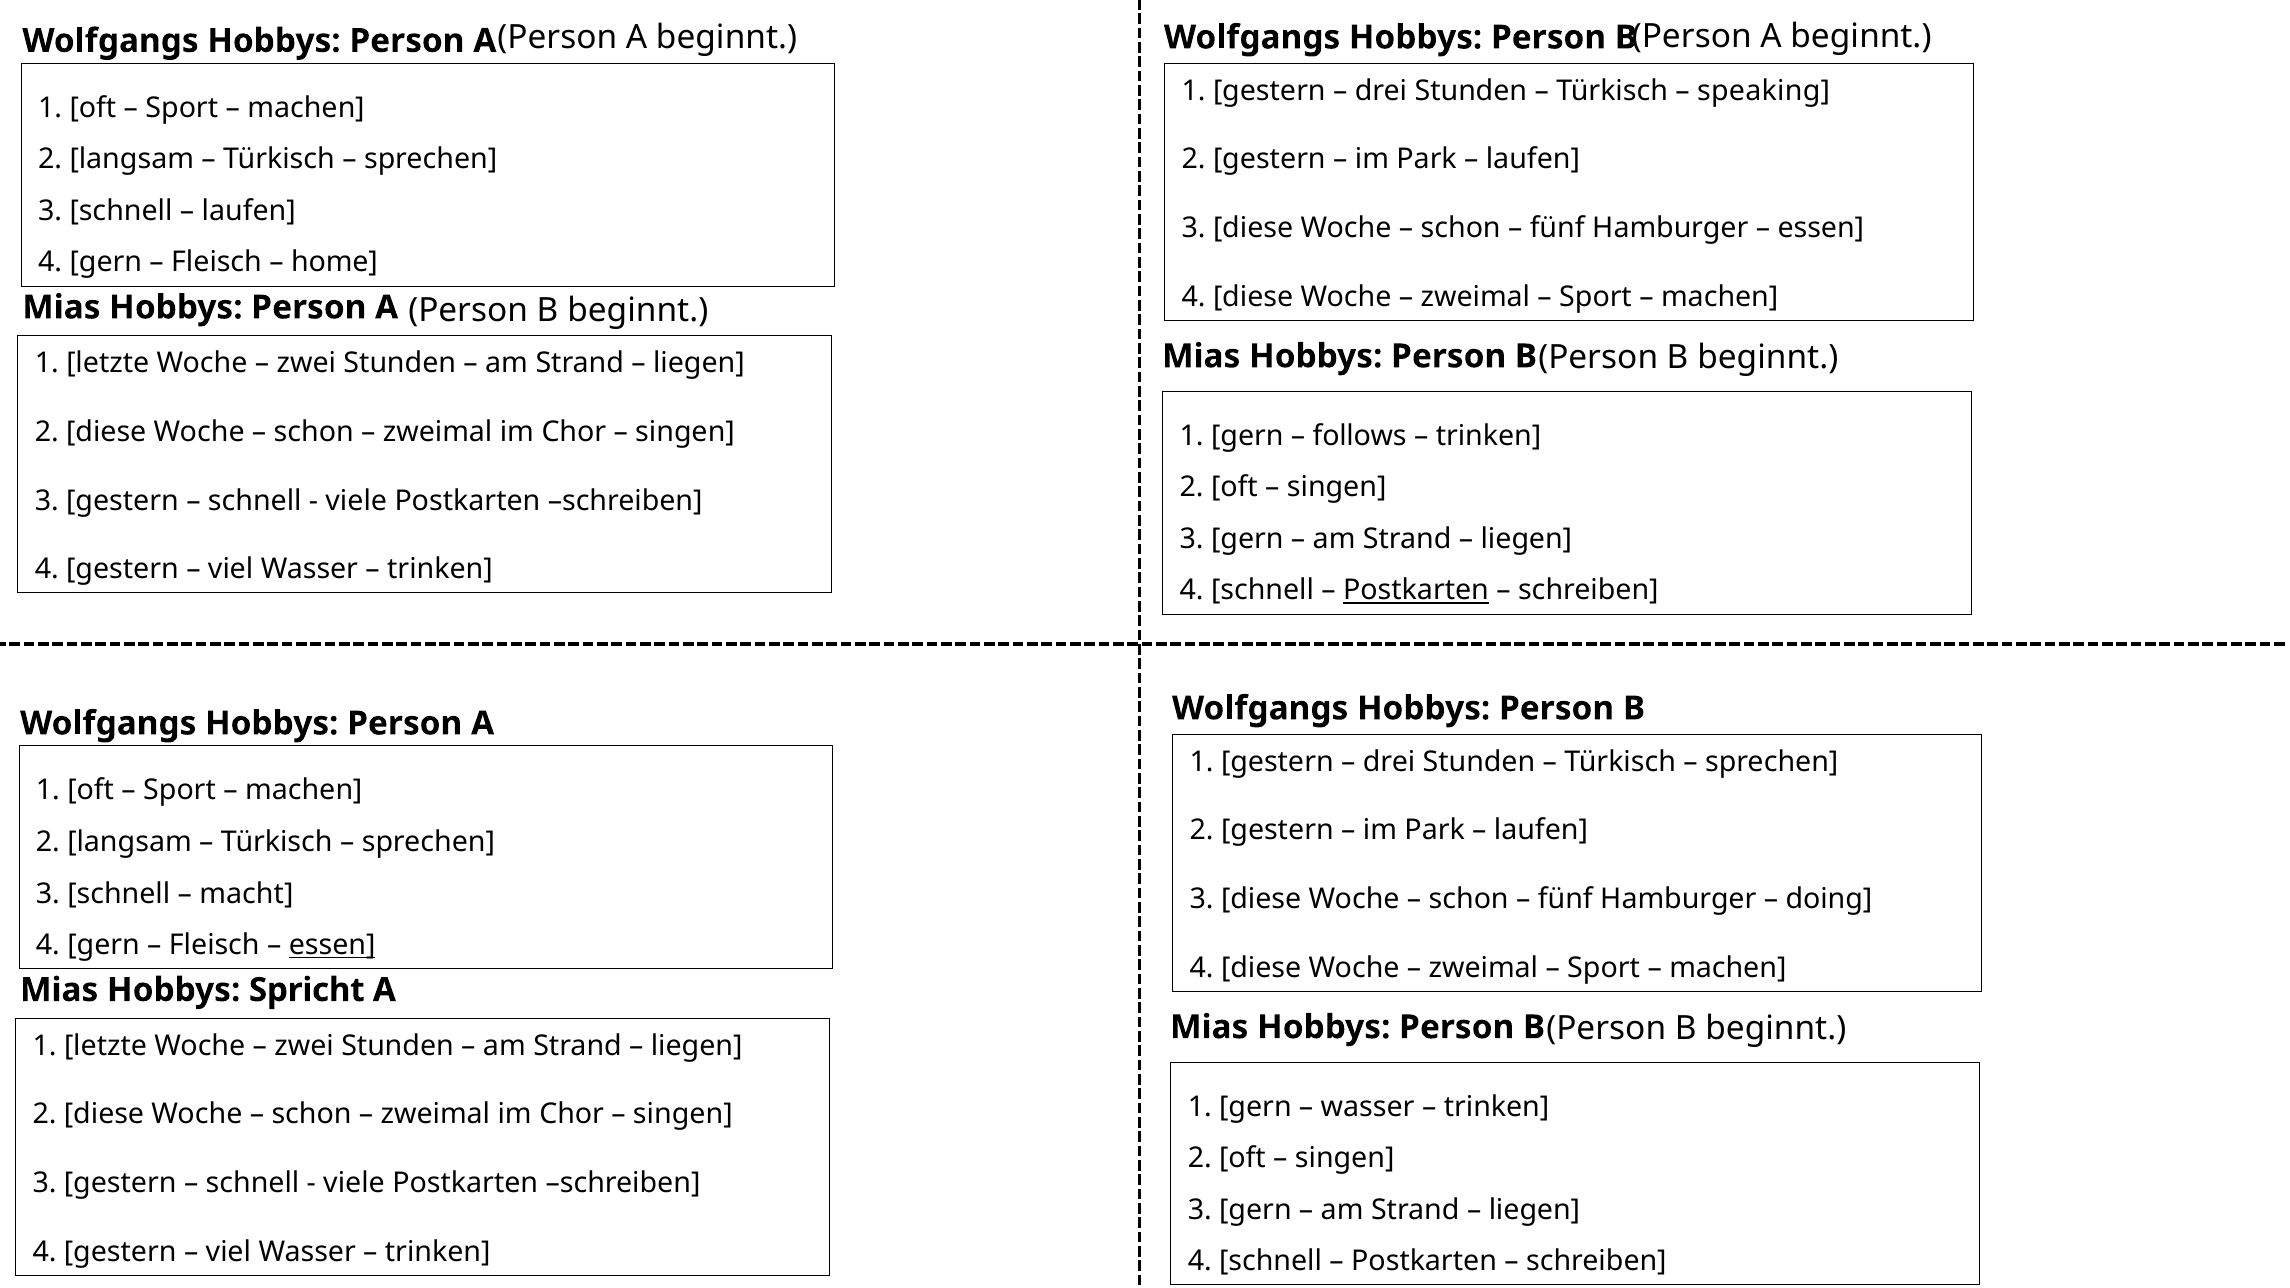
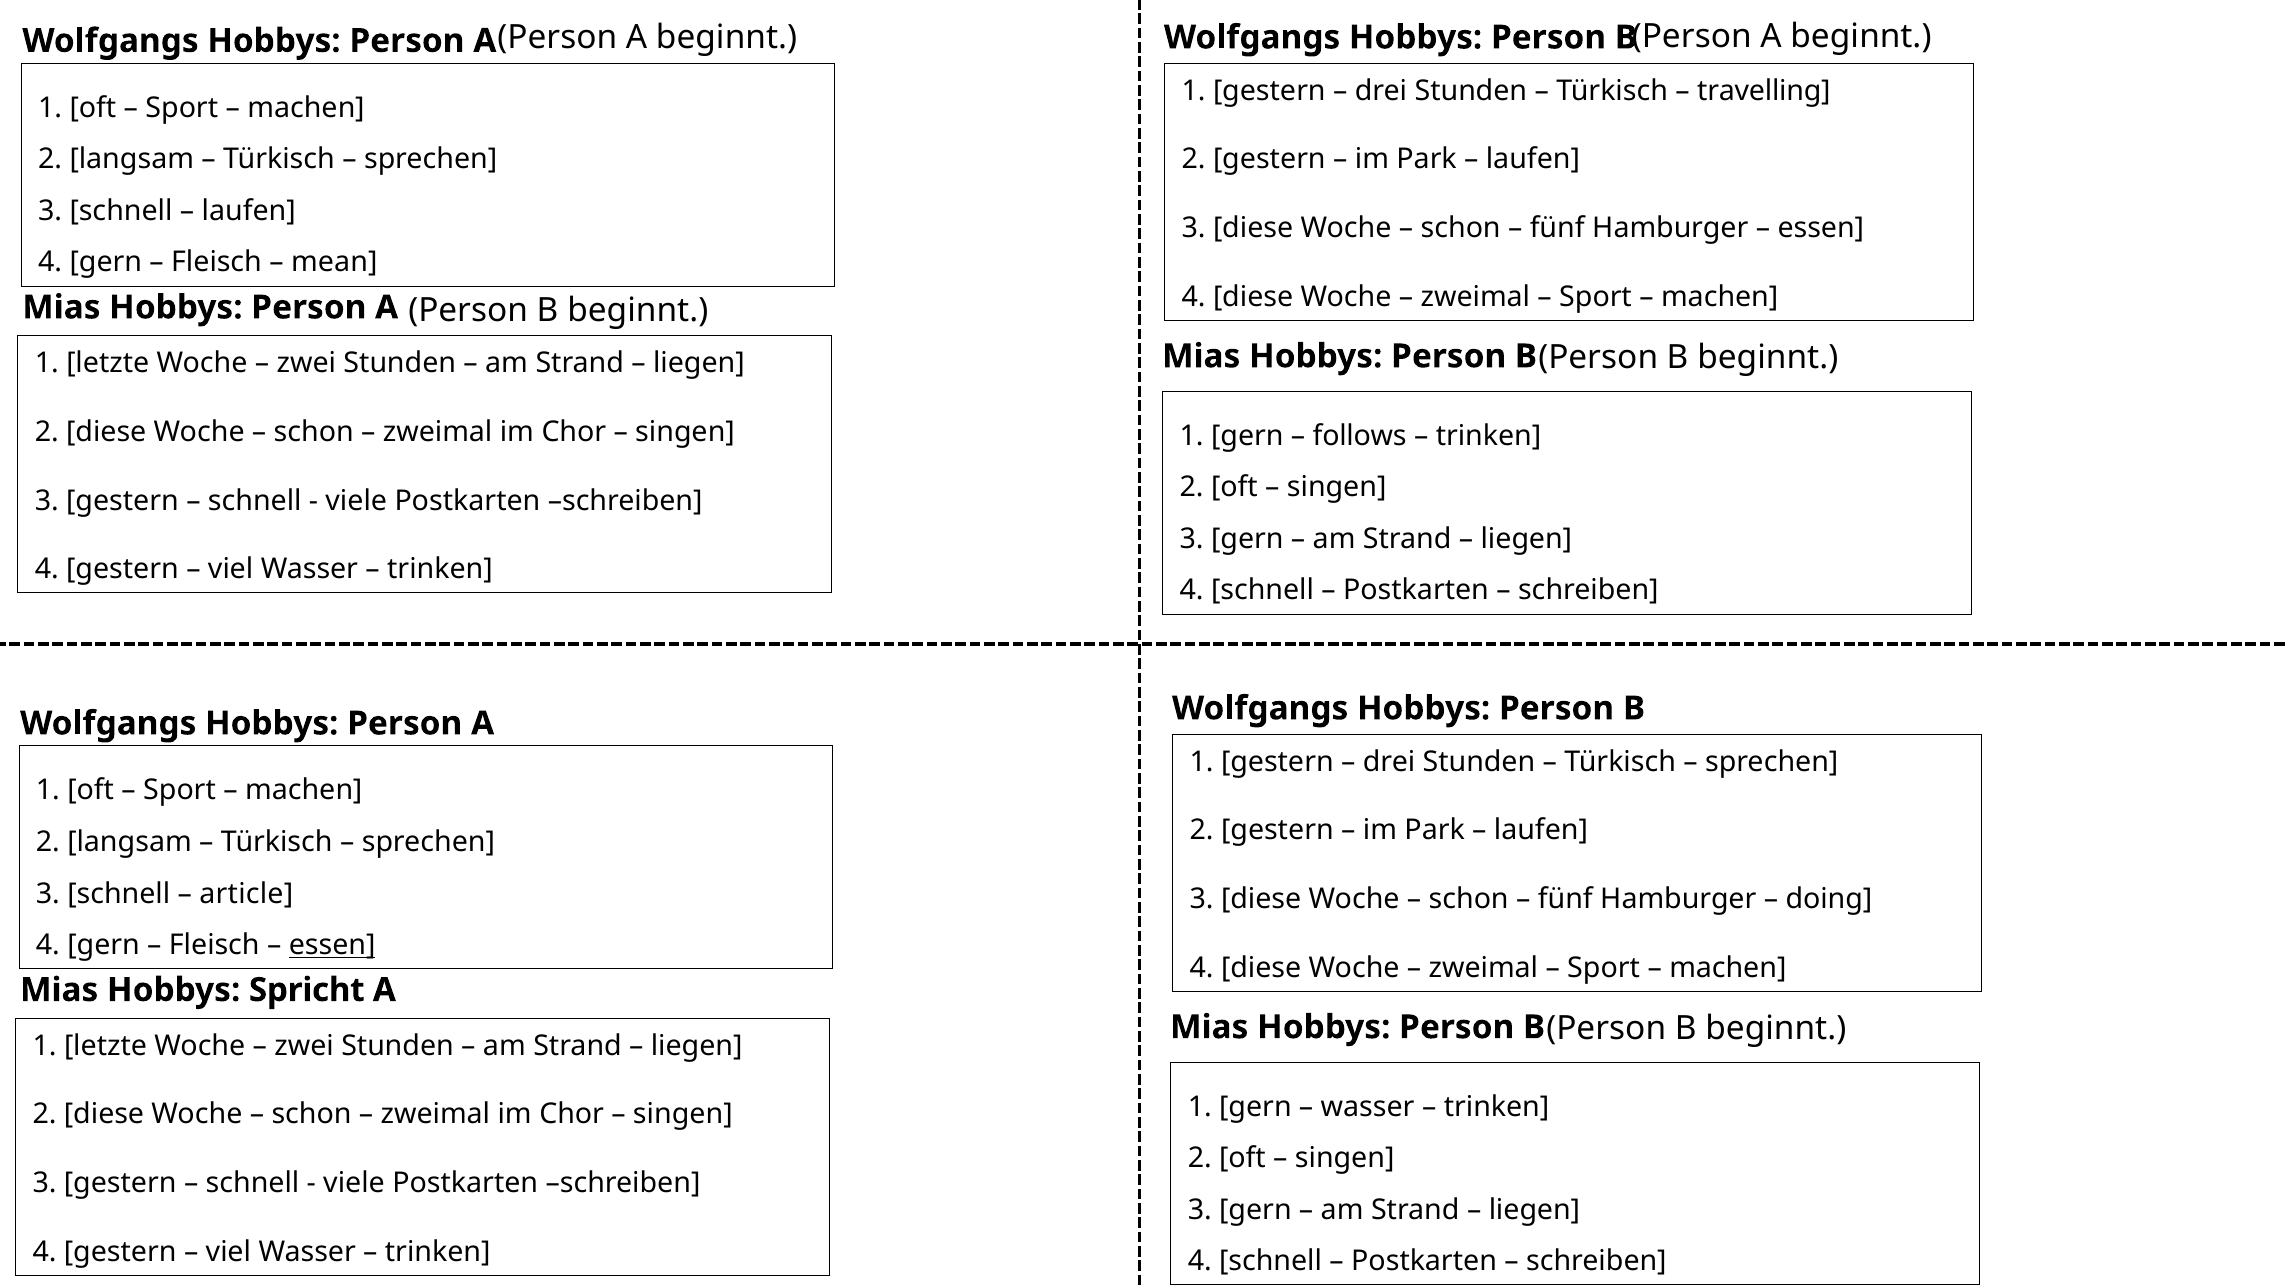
speaking: speaking -> travelling
home: home -> mean
Postkarten at (1416, 591) underline: present -> none
macht: macht -> article
